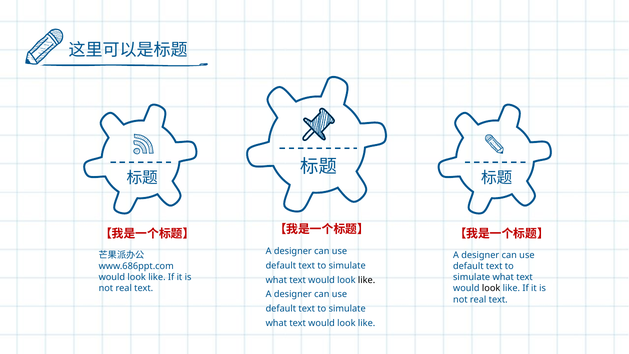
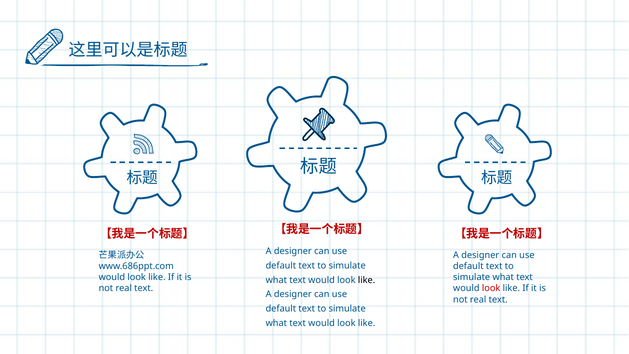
look at (491, 288) colour: black -> red
